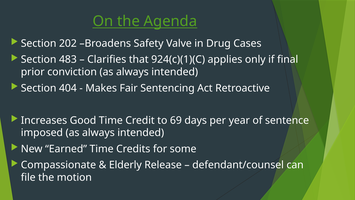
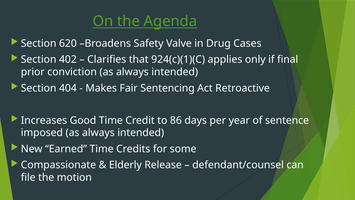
202: 202 -> 620
483: 483 -> 402
69: 69 -> 86
